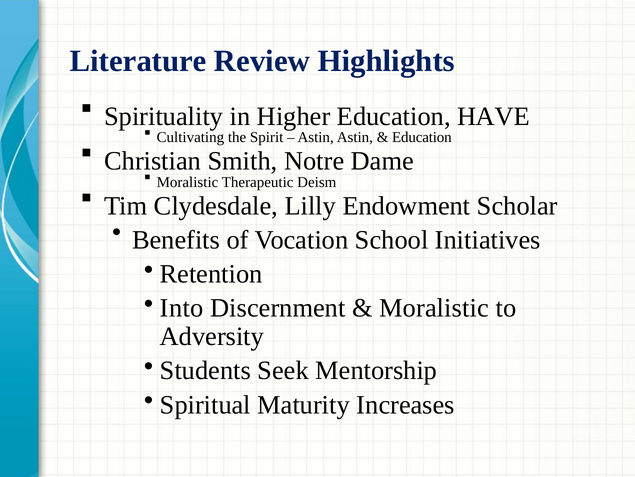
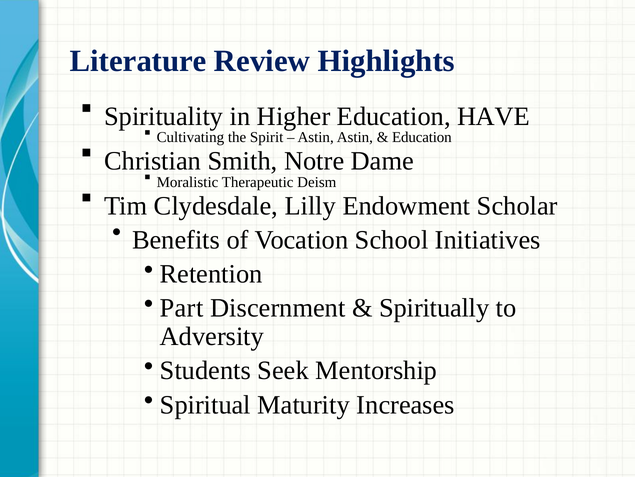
Into: Into -> Part
Moralistic at (434, 308): Moralistic -> Spiritually
